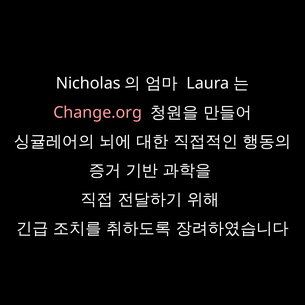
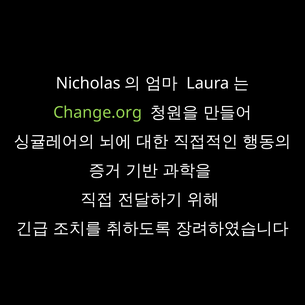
Change.org colour: pink -> light green
